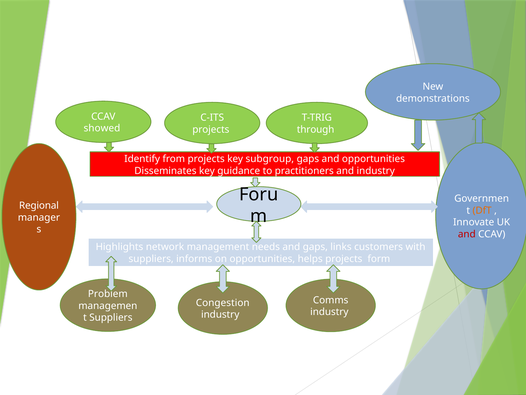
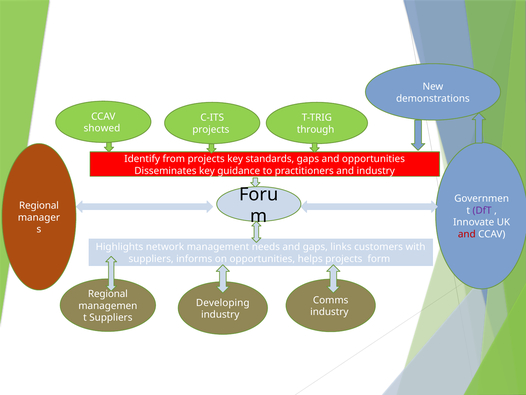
subgroup: subgroup -> standards
DfT colour: orange -> purple
Problem at (108, 294): Problem -> Regional
Congestion: Congestion -> Developing
